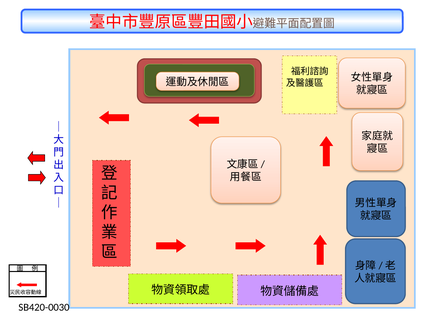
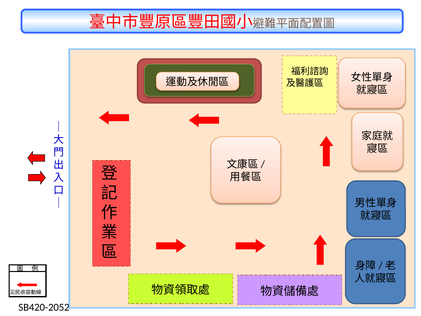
SB420-0030: SB420-0030 -> SB420-2052
